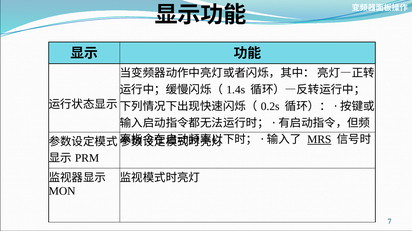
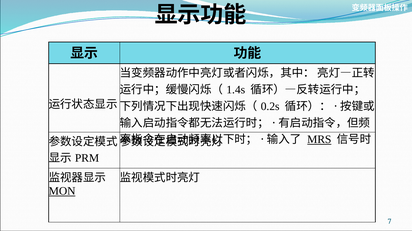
MON underline: none -> present
